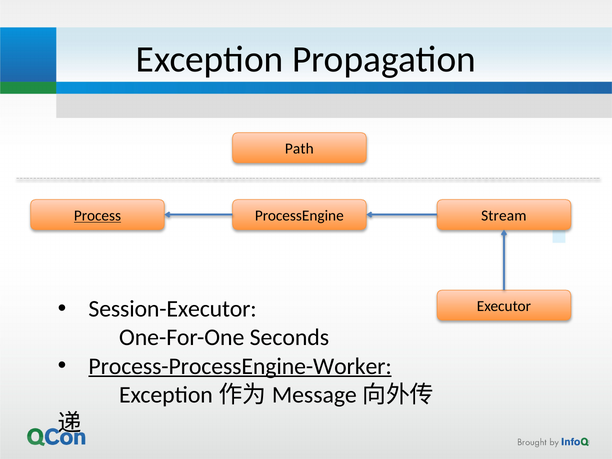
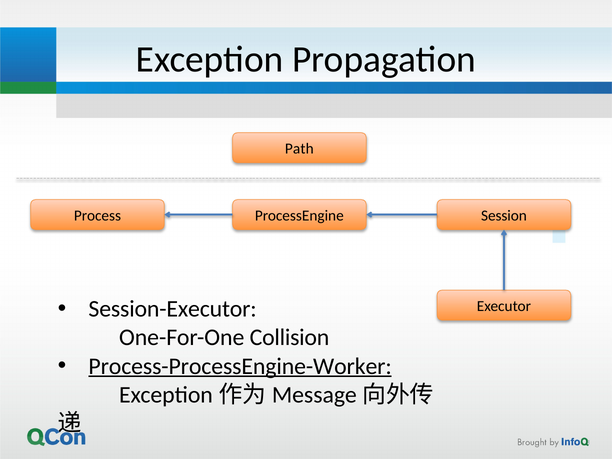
Process underline: present -> none
Stream: Stream -> Session
Seconds: Seconds -> Collision
